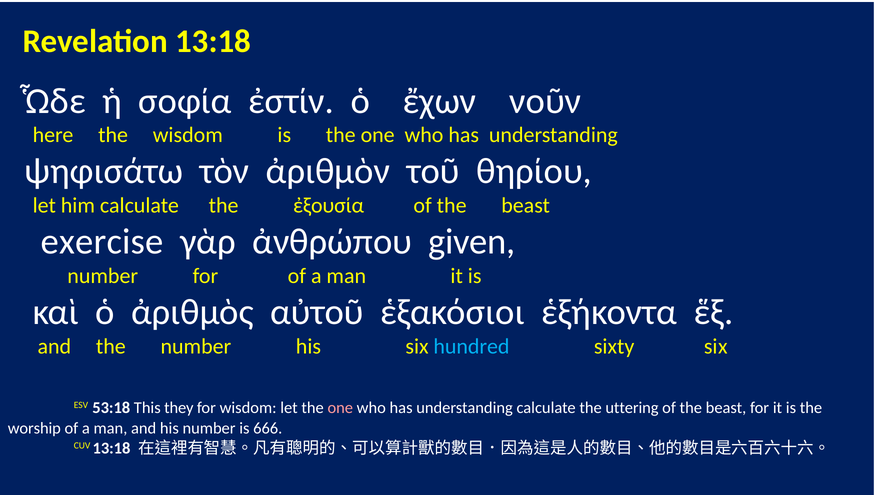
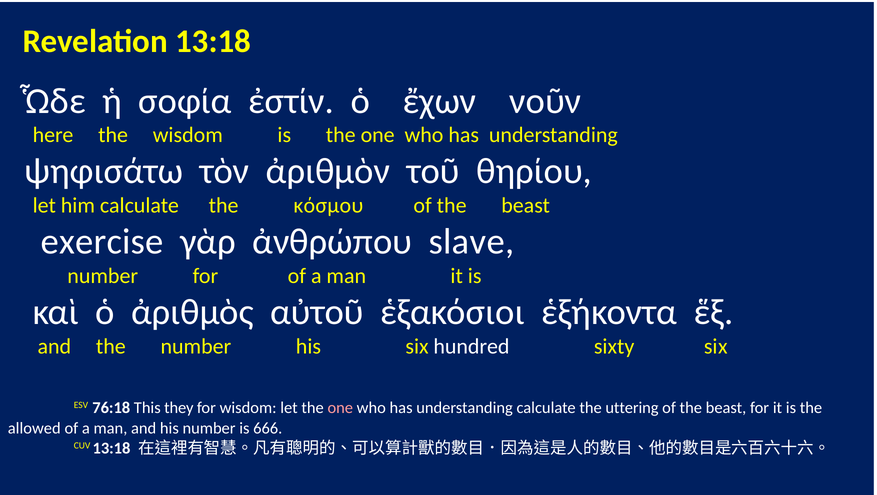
ἐξουσία: ἐξουσία -> κόσμου
given: given -> slave
hundred colour: light blue -> white
53:18: 53:18 -> 76:18
worship: worship -> allowed
